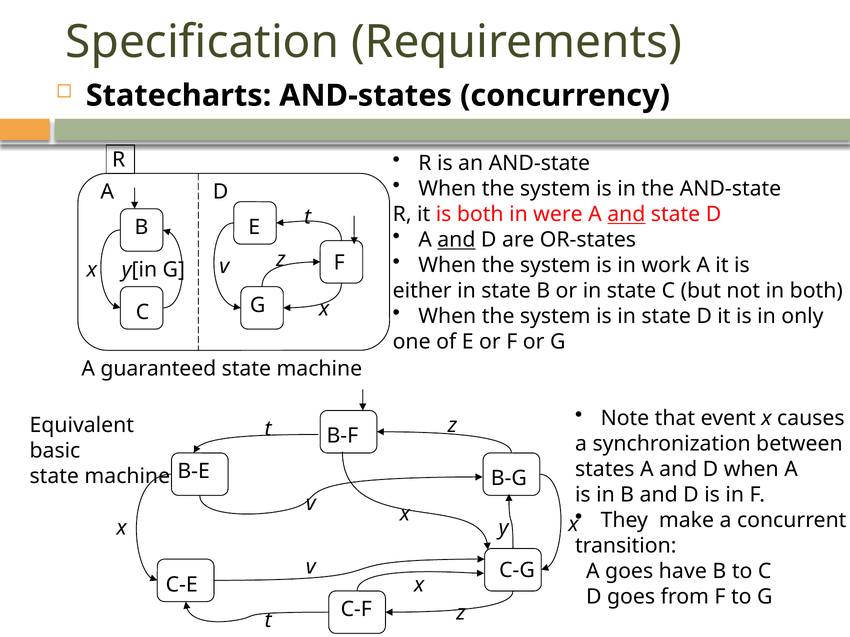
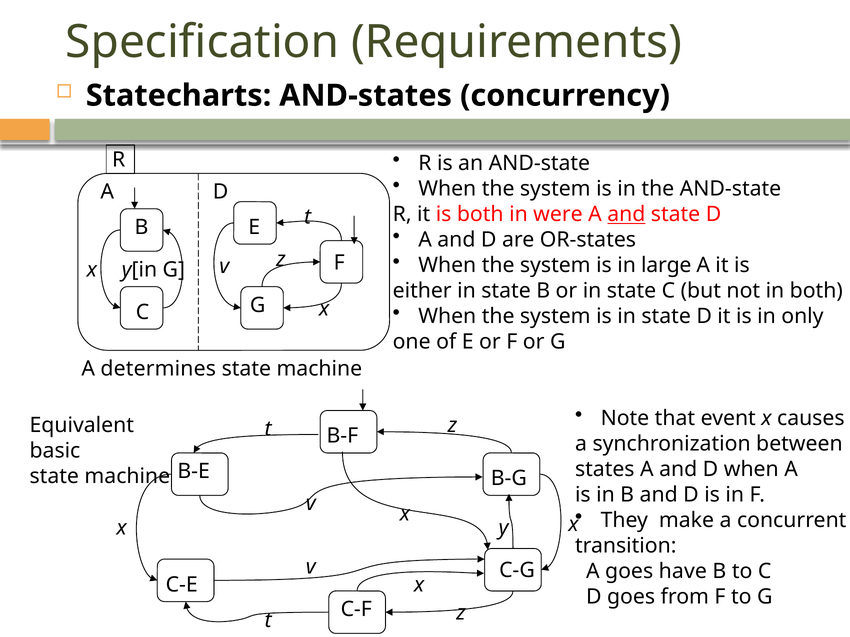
and at (456, 240) underline: present -> none
work: work -> large
guaranteed: guaranteed -> determines
